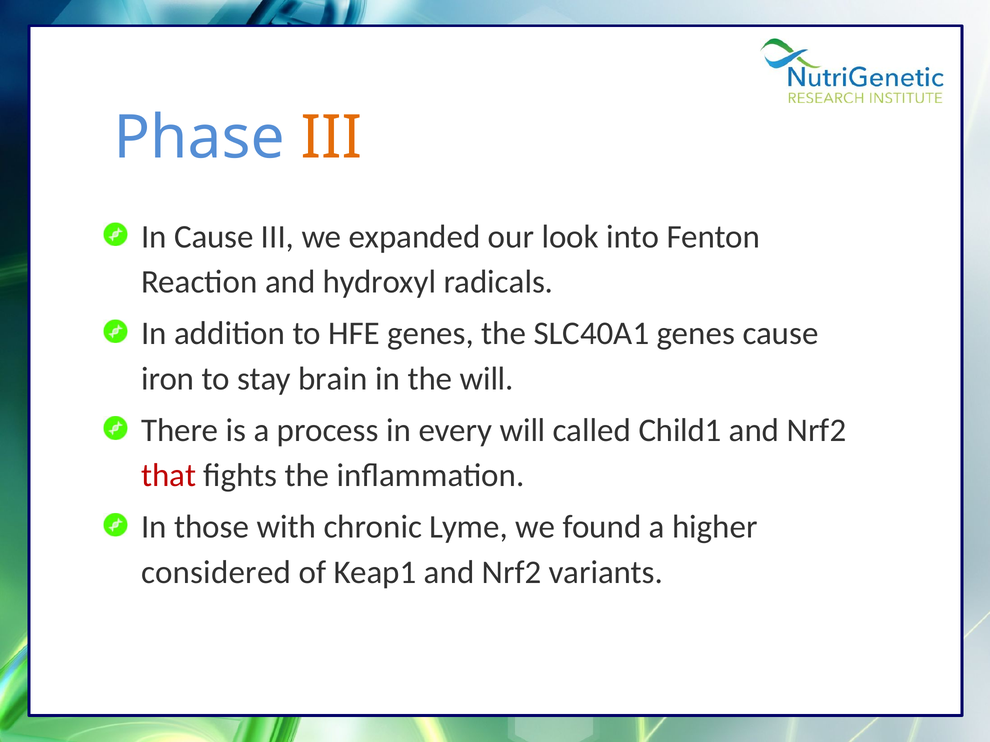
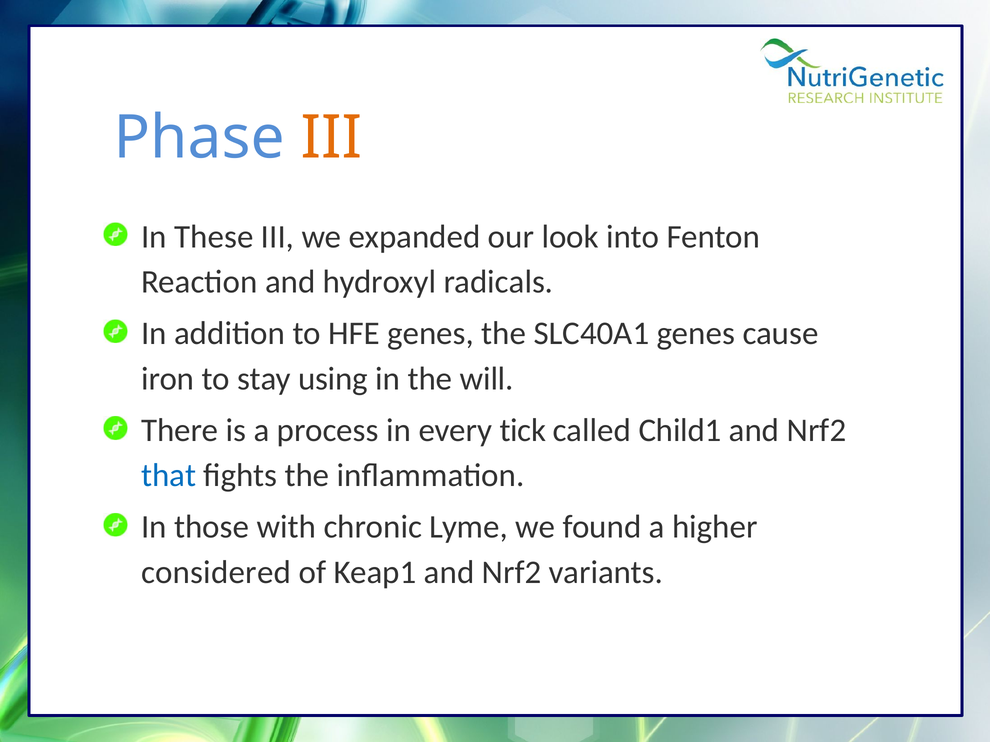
In Cause: Cause -> These
brain: brain -> using
every will: will -> tick
that colour: red -> blue
